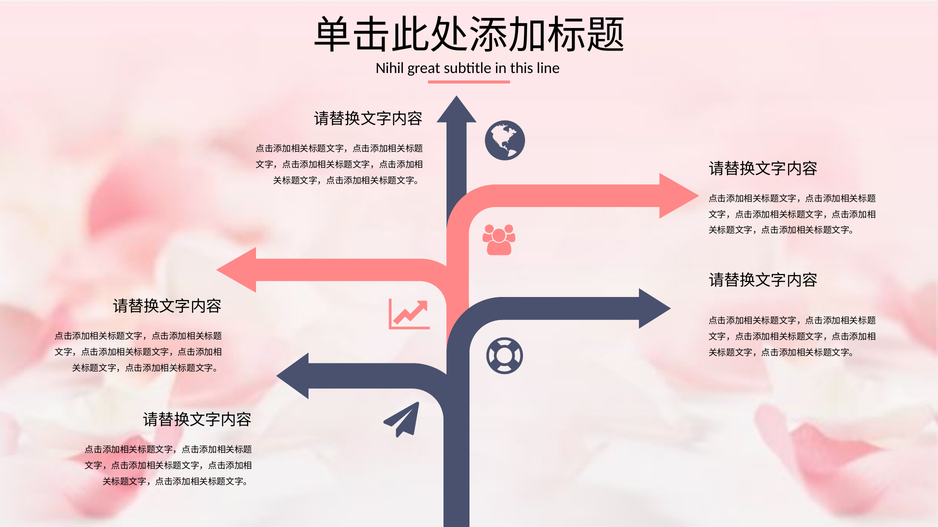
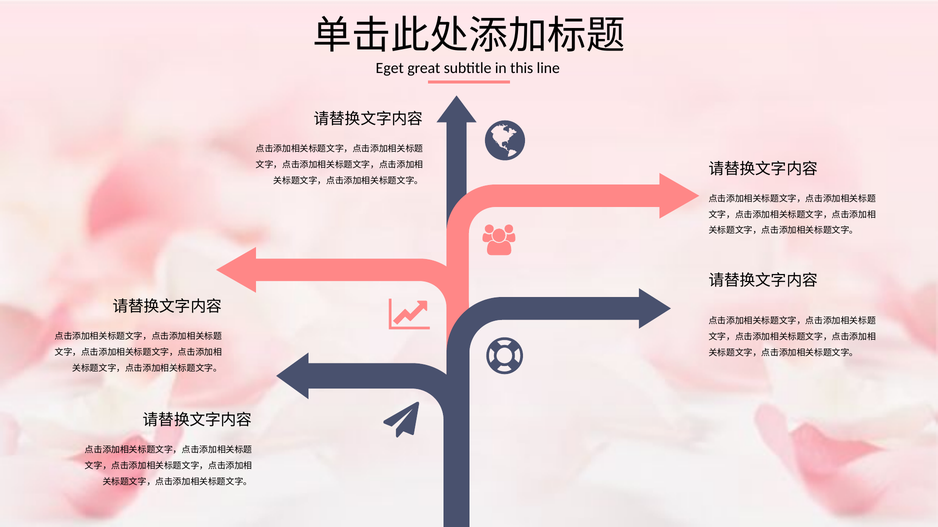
Nihil: Nihil -> Eget
